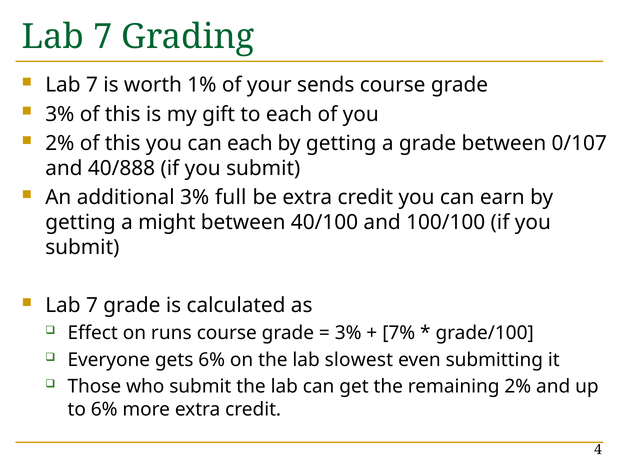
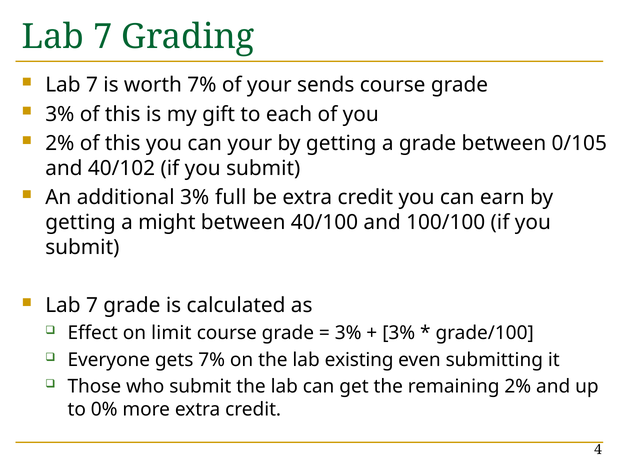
worth 1%: 1% -> 7%
can each: each -> your
0/107: 0/107 -> 0/105
40/888: 40/888 -> 40/102
runs: runs -> limit
7% at (399, 333): 7% -> 3%
gets 6%: 6% -> 7%
slowest: slowest -> existing
to 6%: 6% -> 0%
